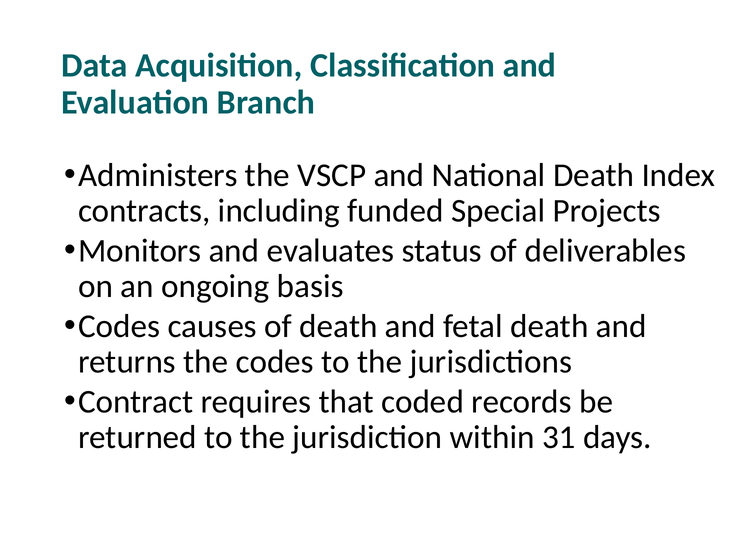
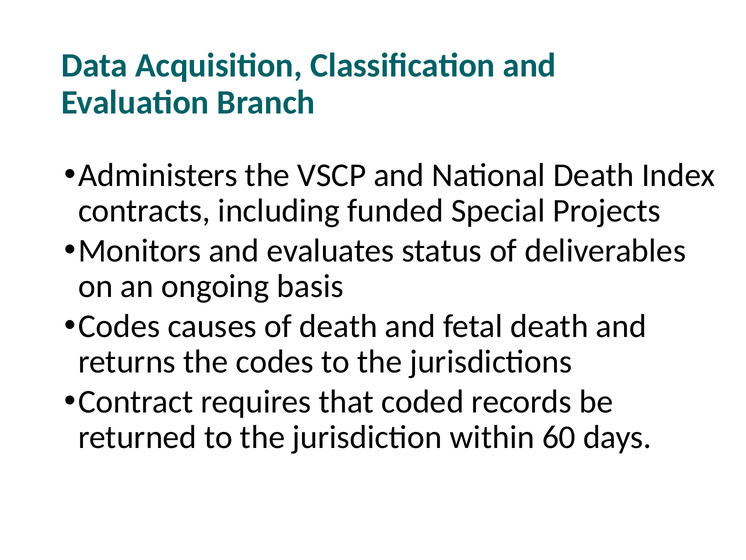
31: 31 -> 60
